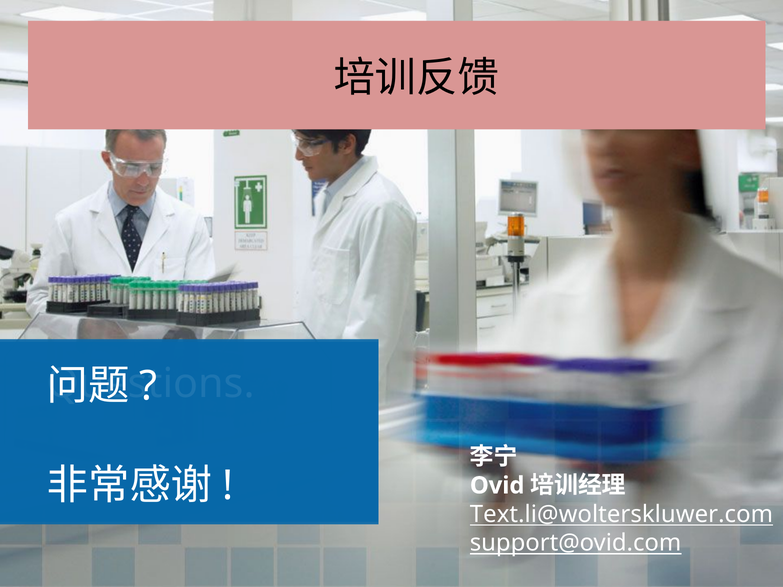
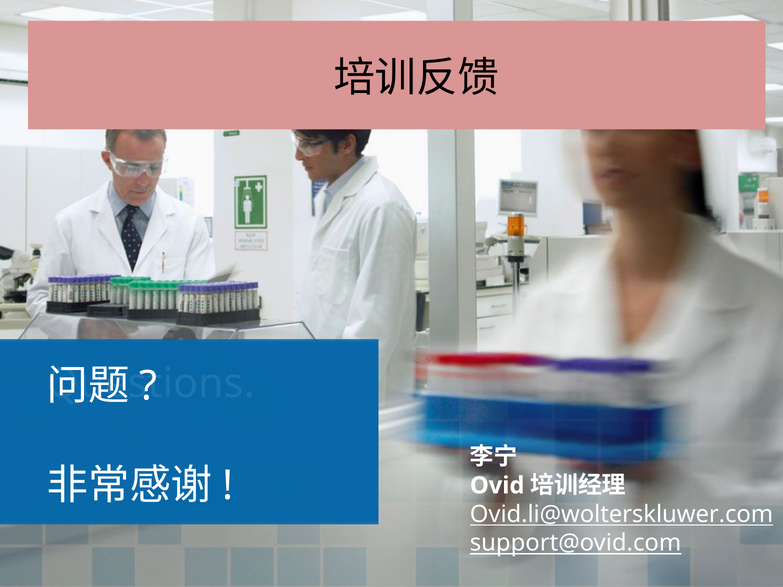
Text.li@wolterskluwer.com: Text.li@wolterskluwer.com -> Ovid.li@wolterskluwer.com
